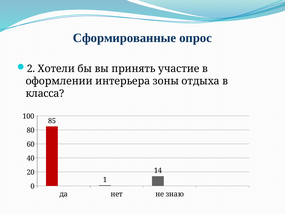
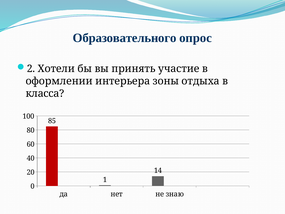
Сформированные: Сформированные -> Образовательного
